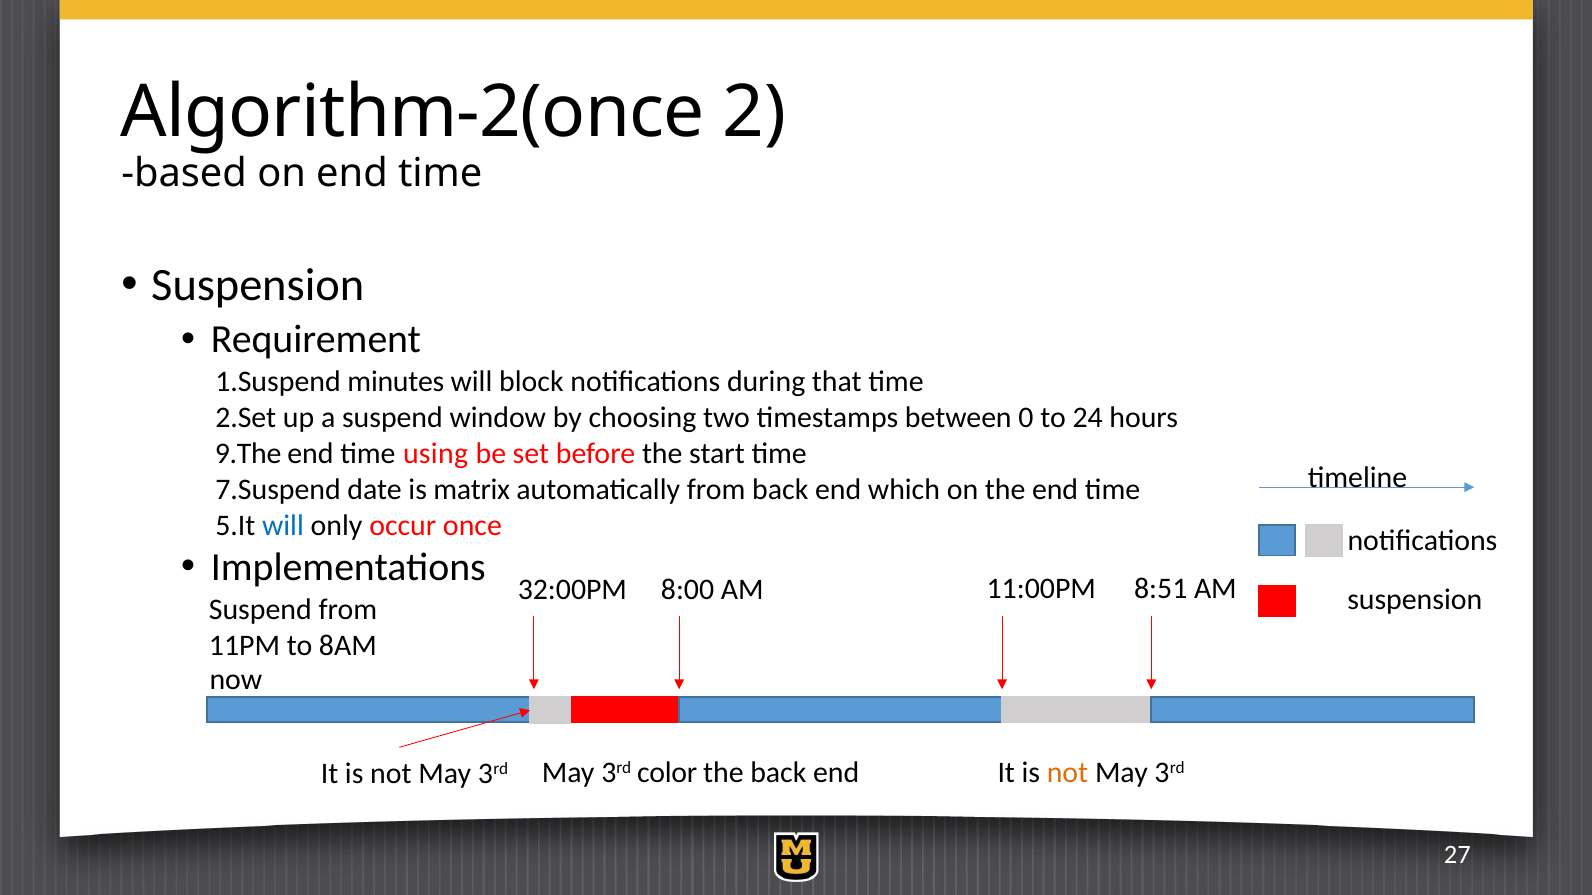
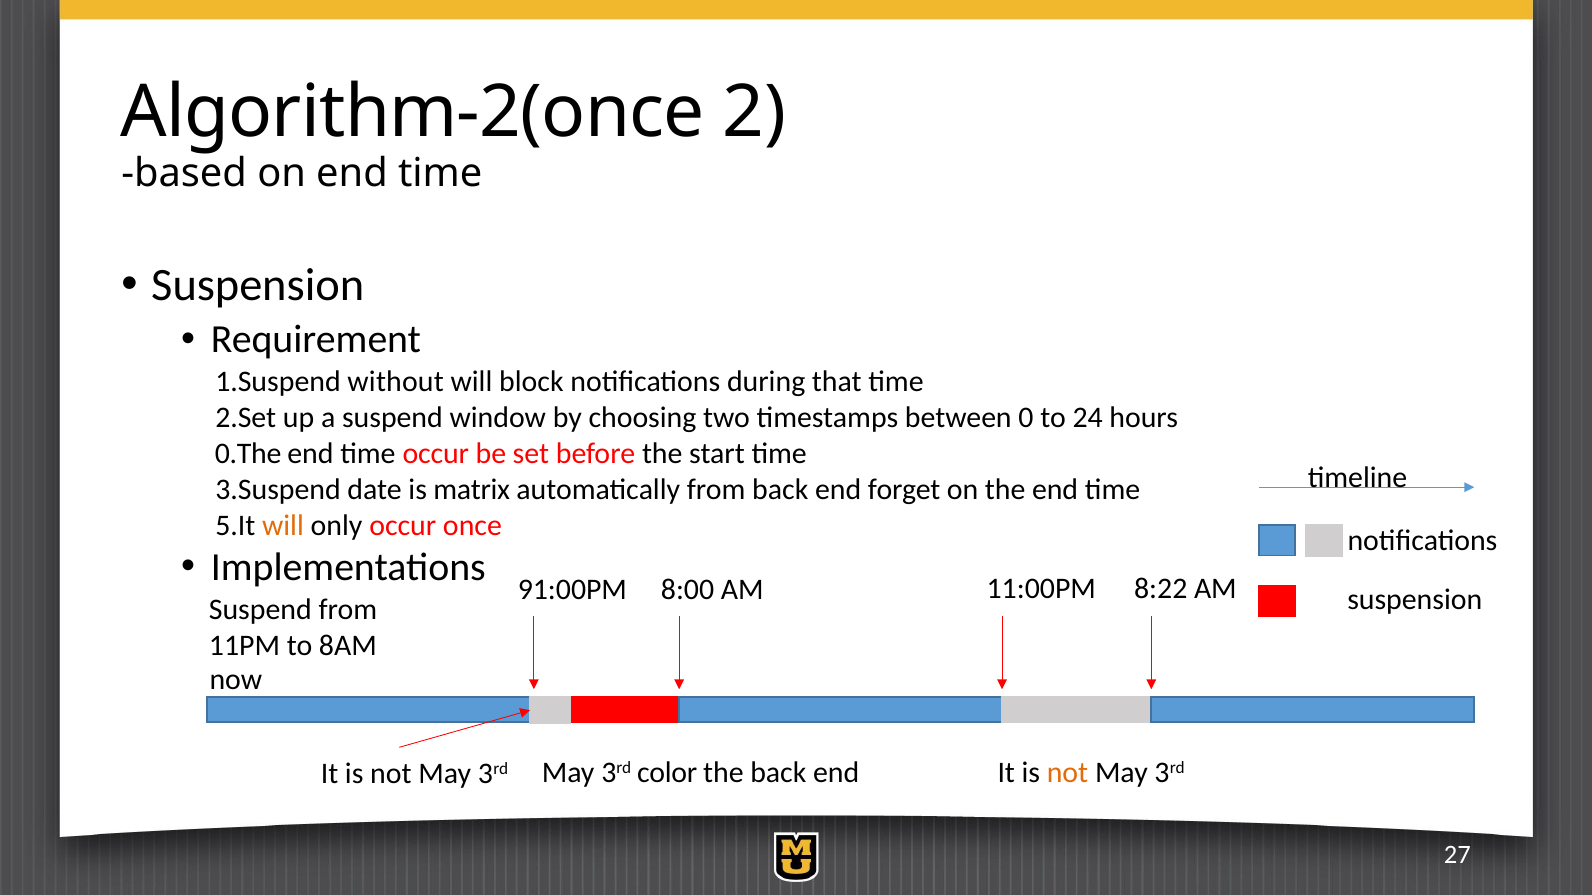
minutes: minutes -> without
9.The: 9.The -> 0.The
time using: using -> occur
7.Suspend: 7.Suspend -> 3.Suspend
which: which -> forget
will at (283, 526) colour: blue -> orange
32:00PM: 32:00PM -> 91:00PM
8:51: 8:51 -> 8:22
